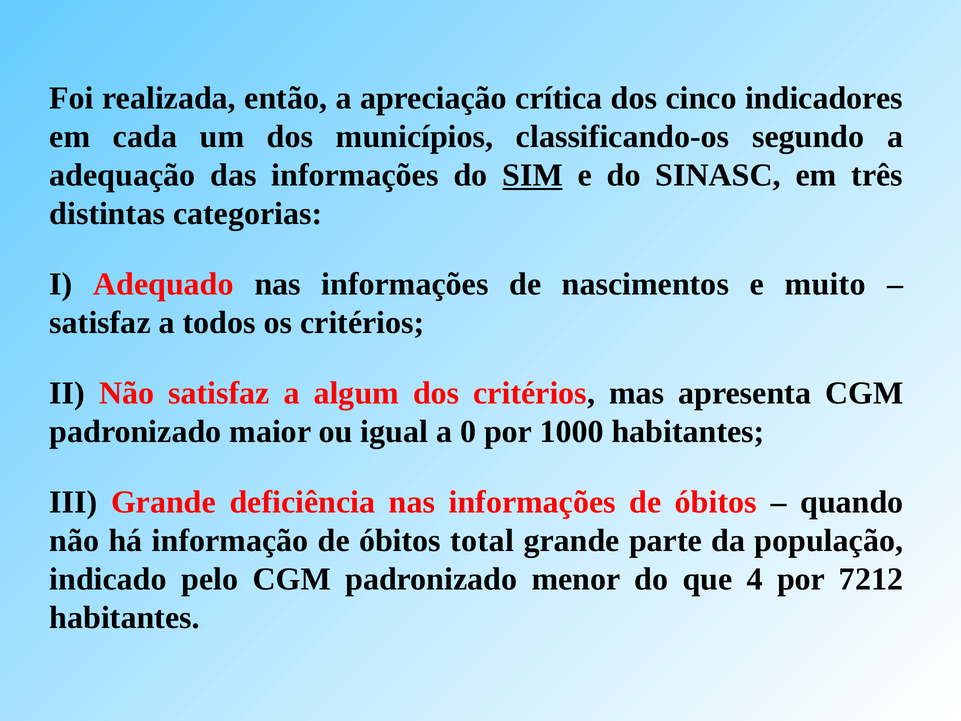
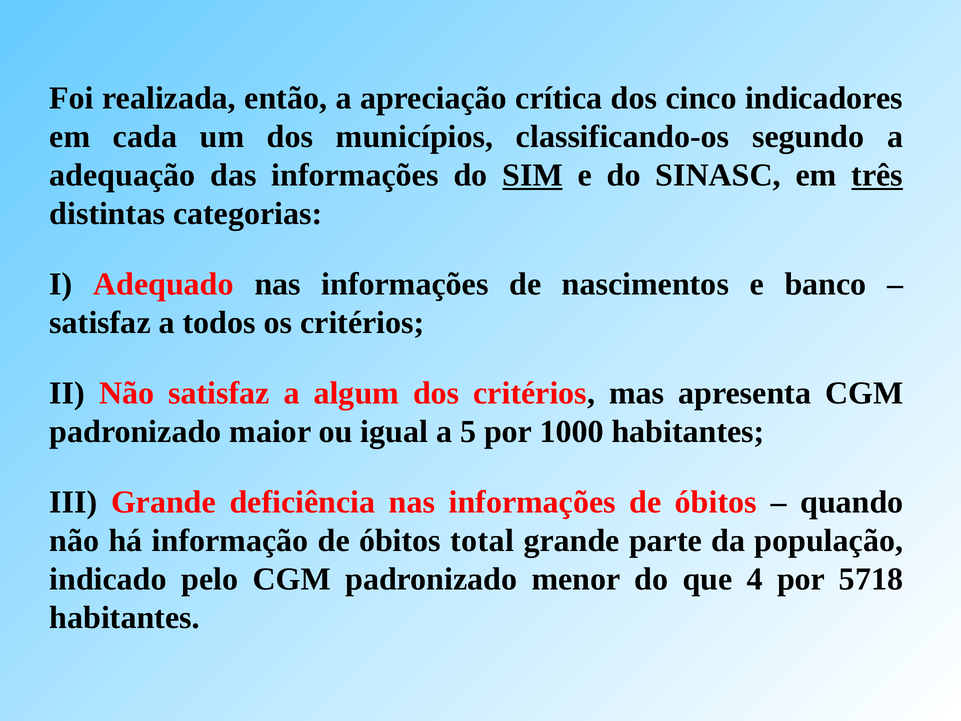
três underline: none -> present
muito: muito -> banco
0: 0 -> 5
7212: 7212 -> 5718
